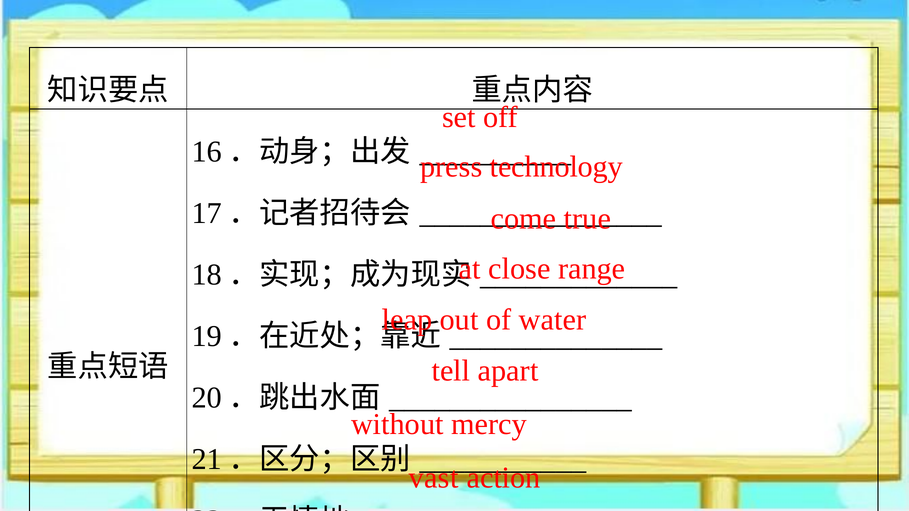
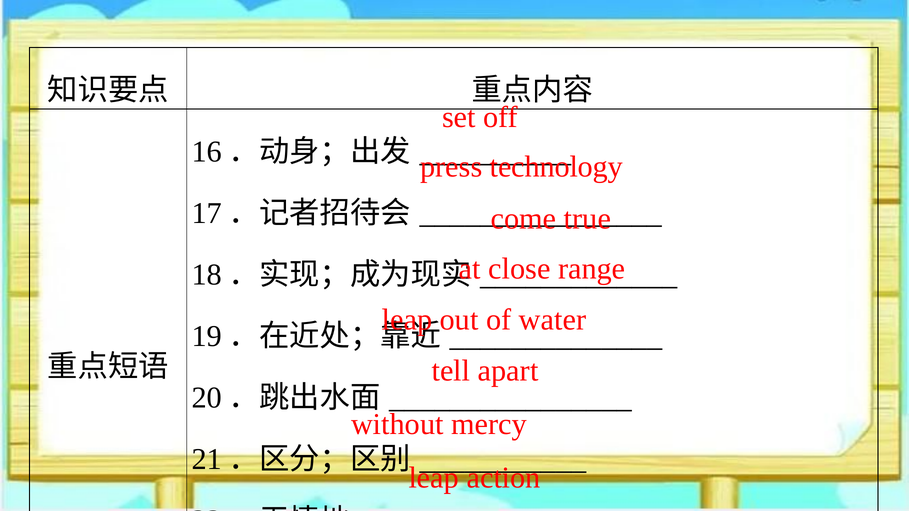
vast at (434, 478): vast -> leap
